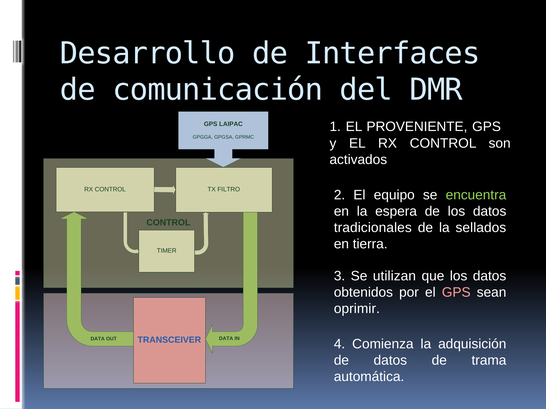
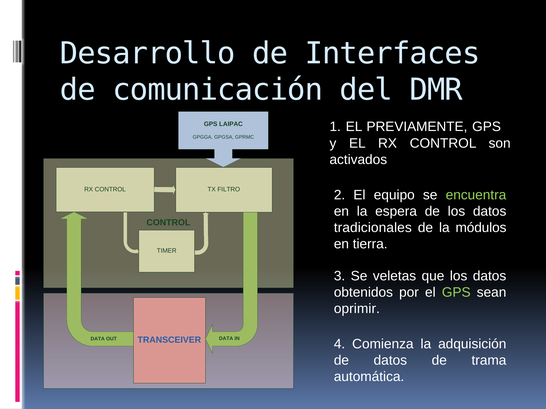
PROVENIENTE: PROVENIENTE -> PREVIAMENTE
sellados: sellados -> módulos
utilizan: utilizan -> veletas
GPS at (456, 293) colour: pink -> light green
